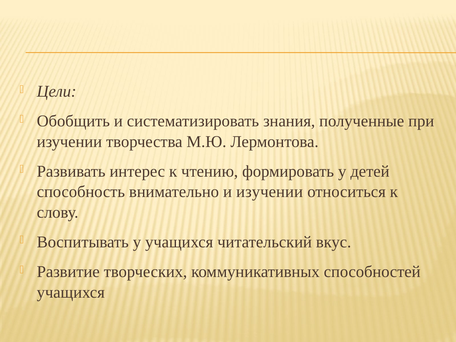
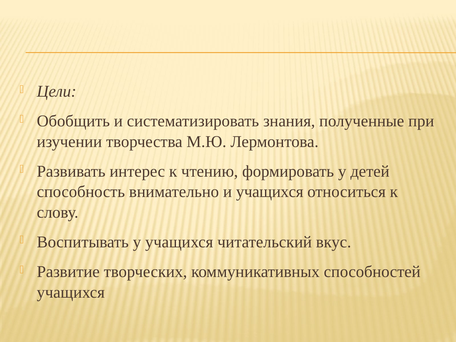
и изучении: изучении -> учащихся
